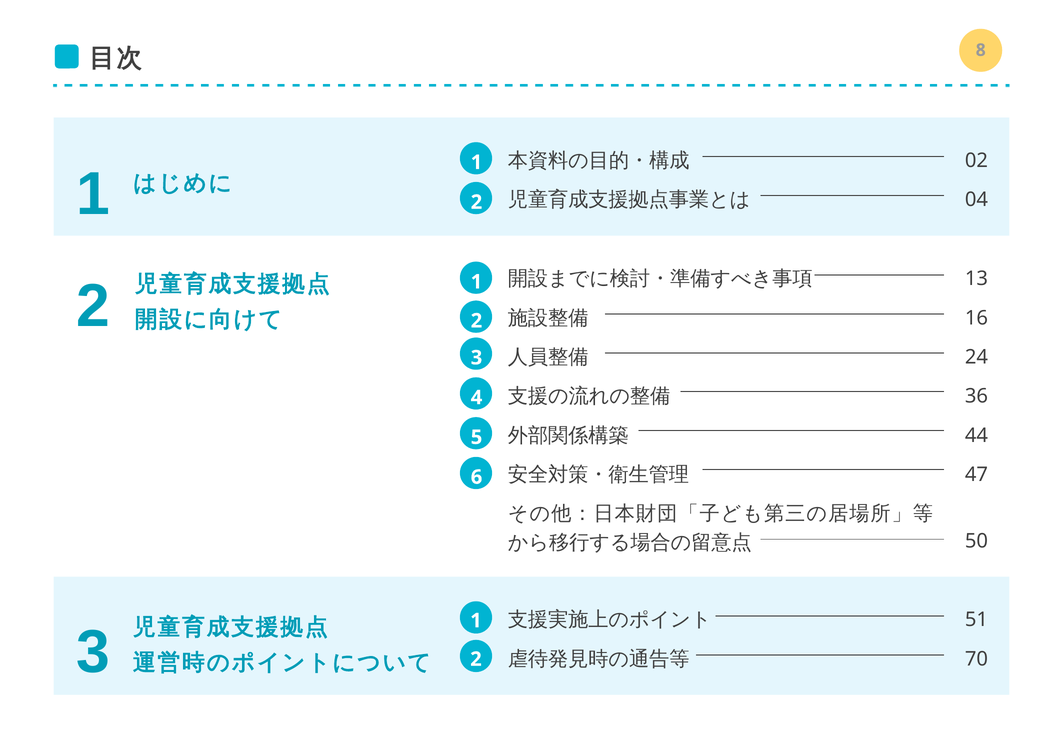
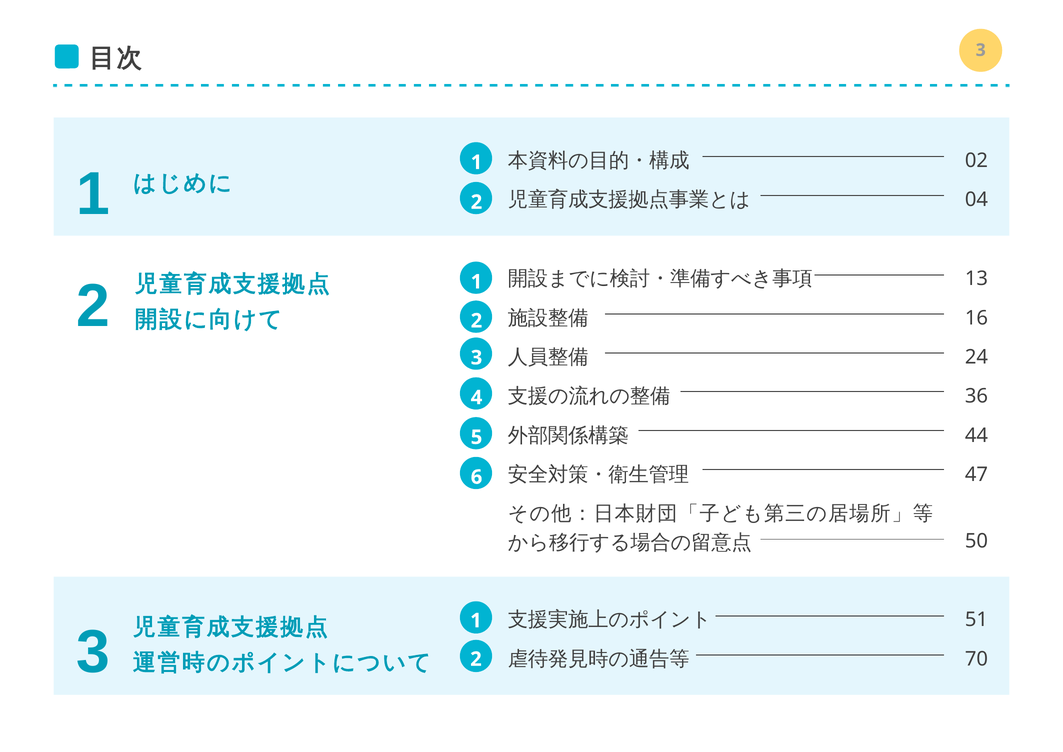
8 at (981, 50): 8 -> 3
